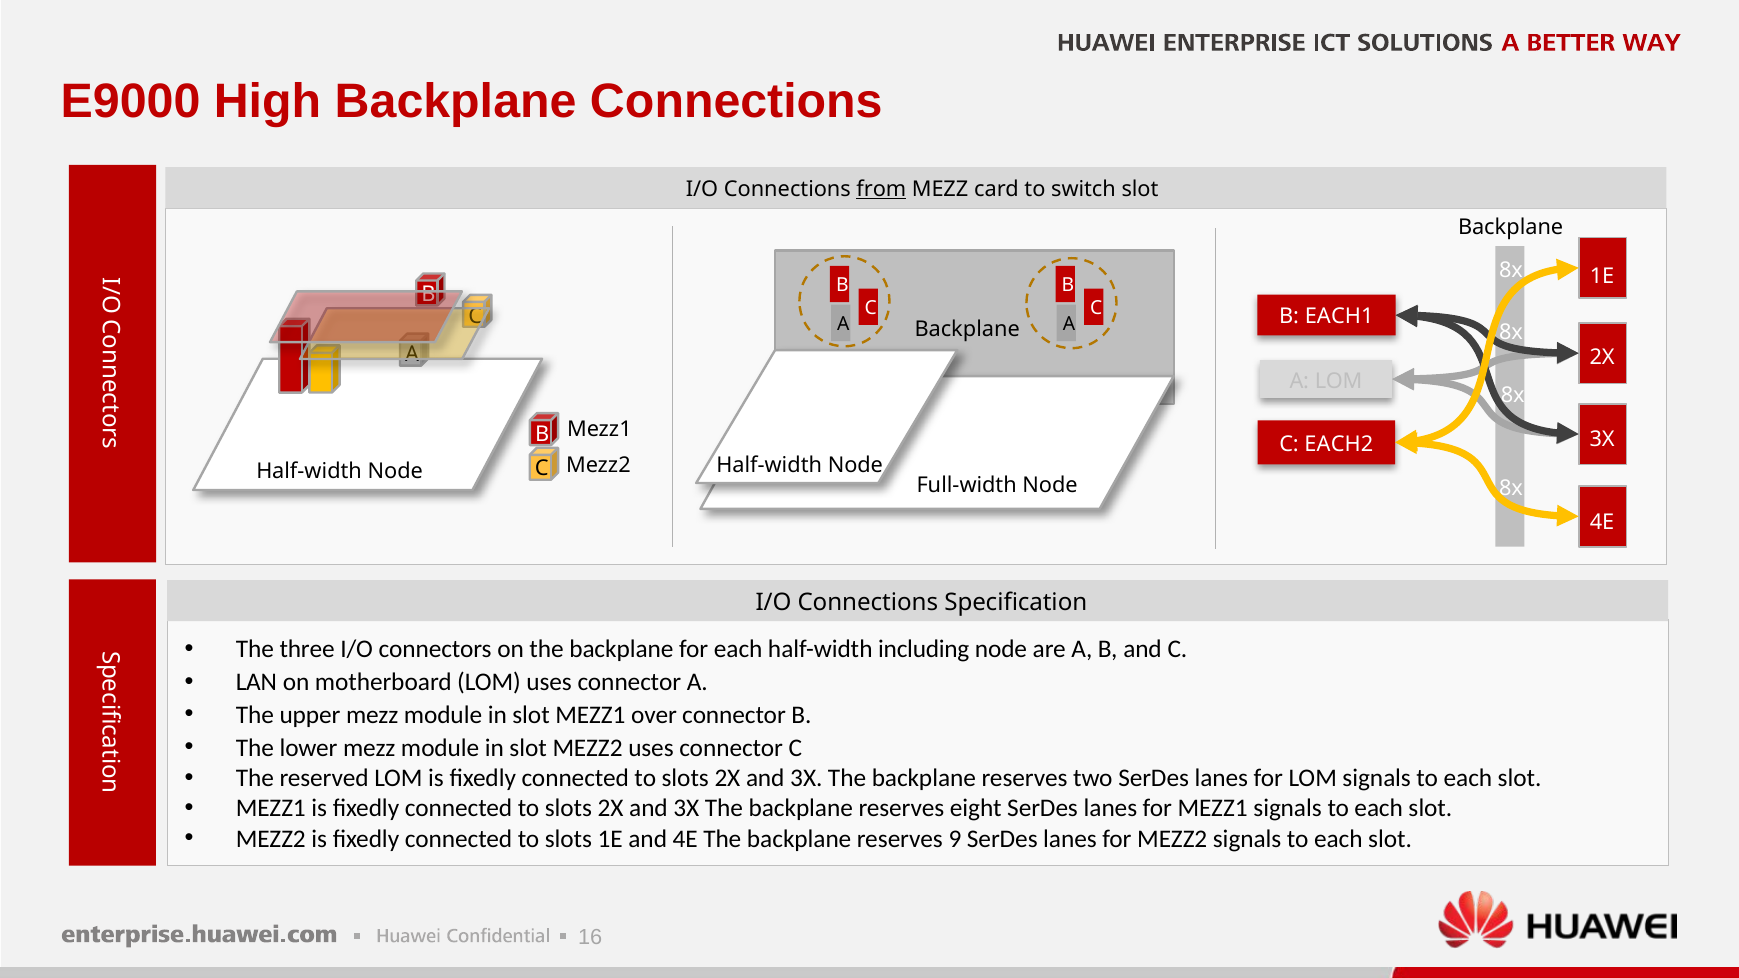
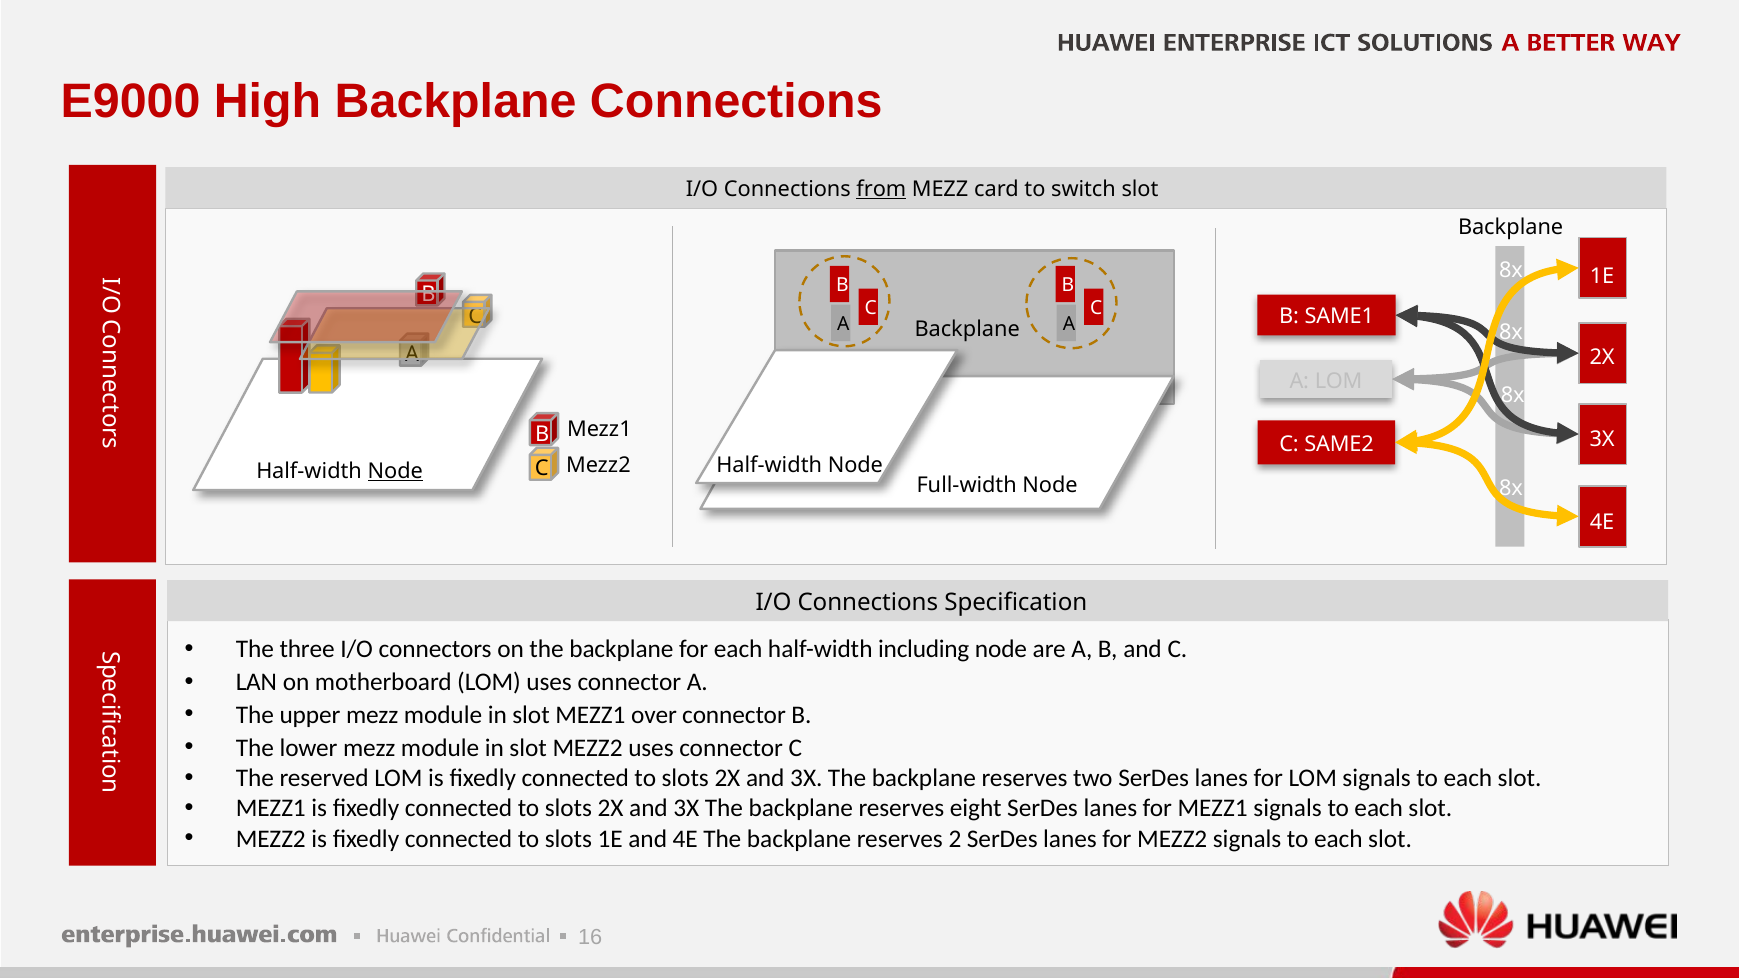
EACH1: EACH1 -> SAME1
EACH2: EACH2 -> SAME2
Node at (395, 471) underline: none -> present
9: 9 -> 2
